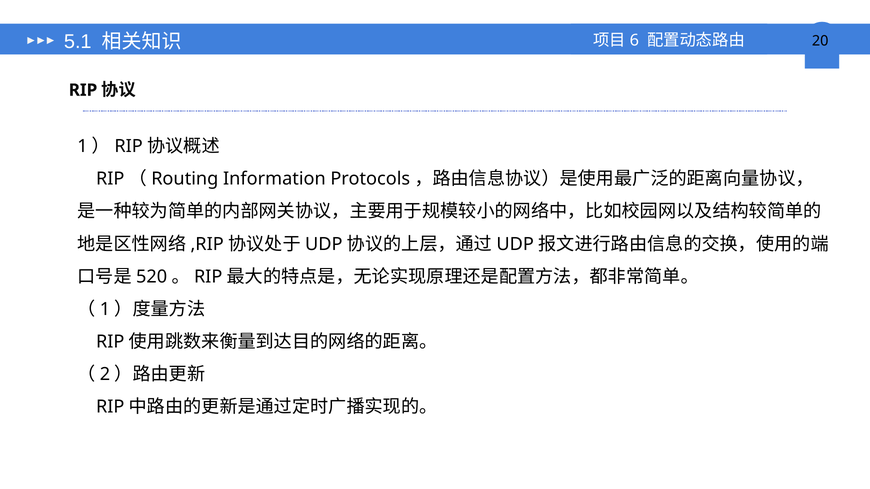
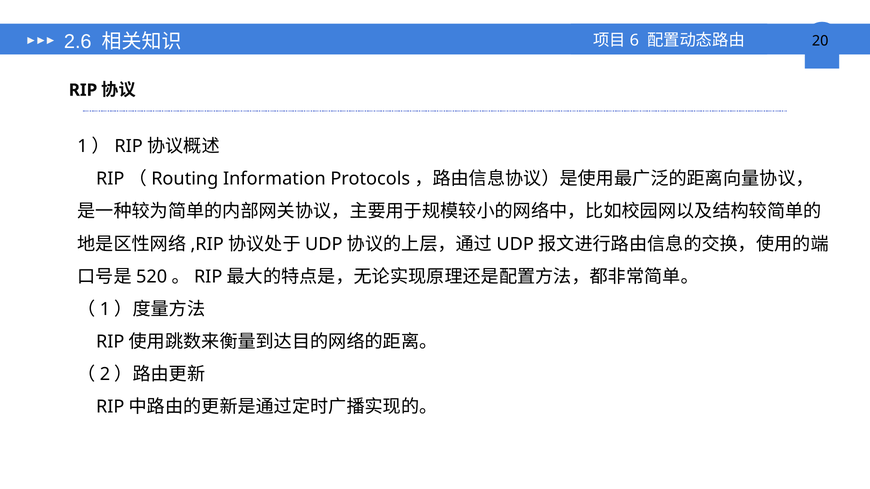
5.1: 5.1 -> 2.6
